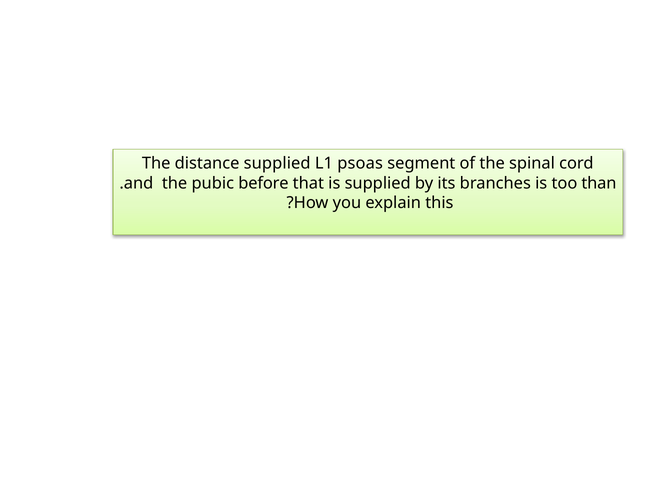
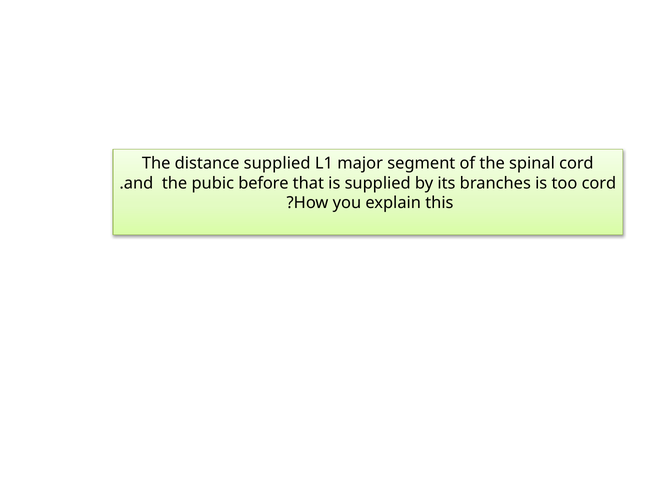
psoas: psoas -> major
too than: than -> cord
